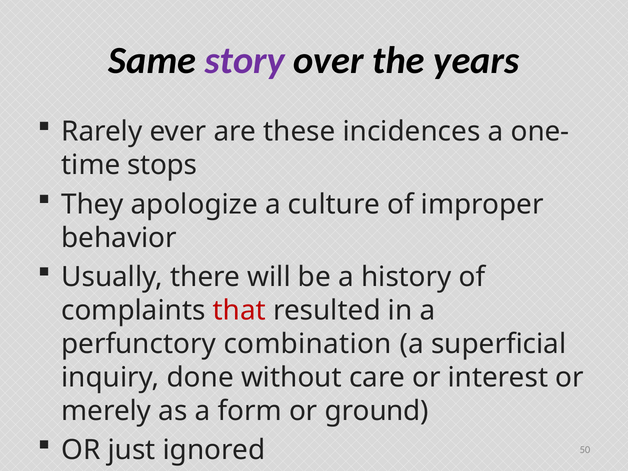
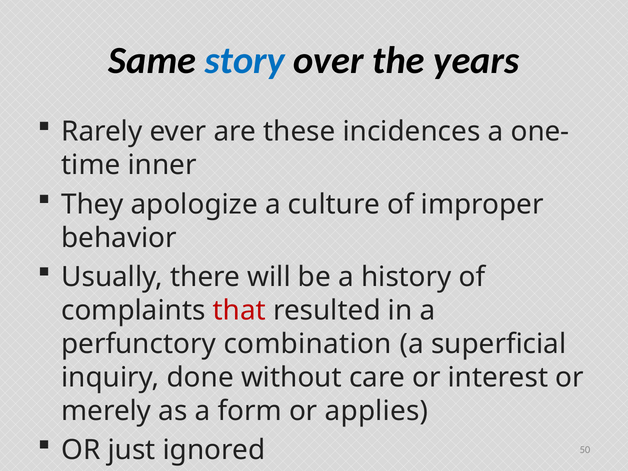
story colour: purple -> blue
stops: stops -> inner
ground: ground -> applies
